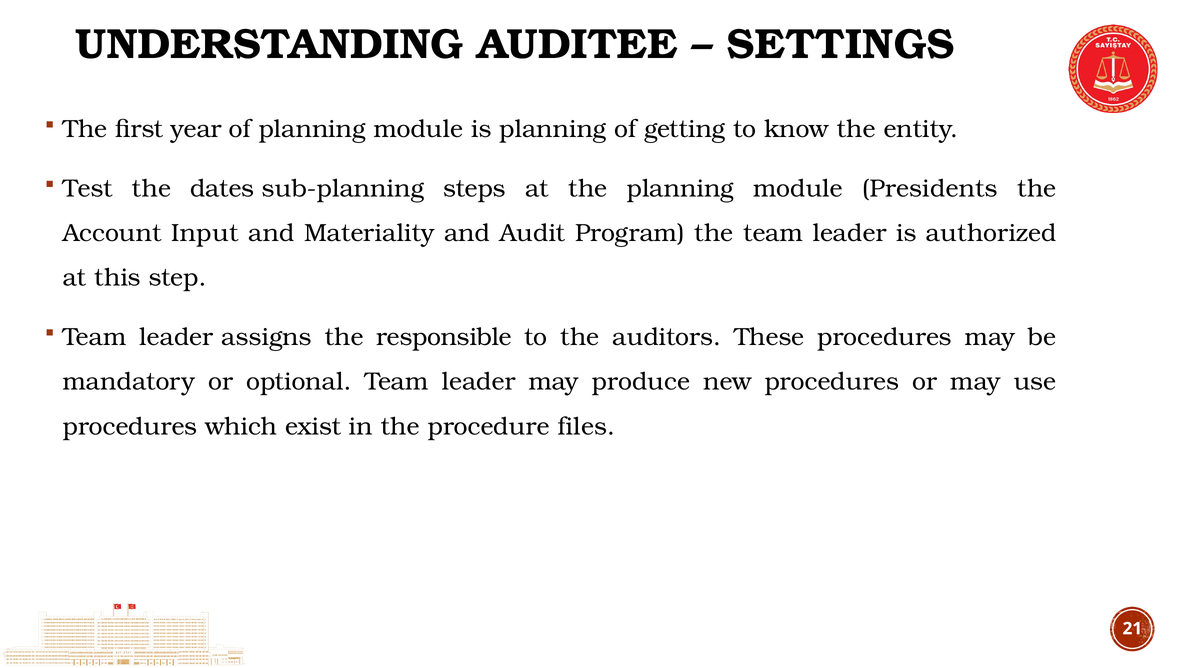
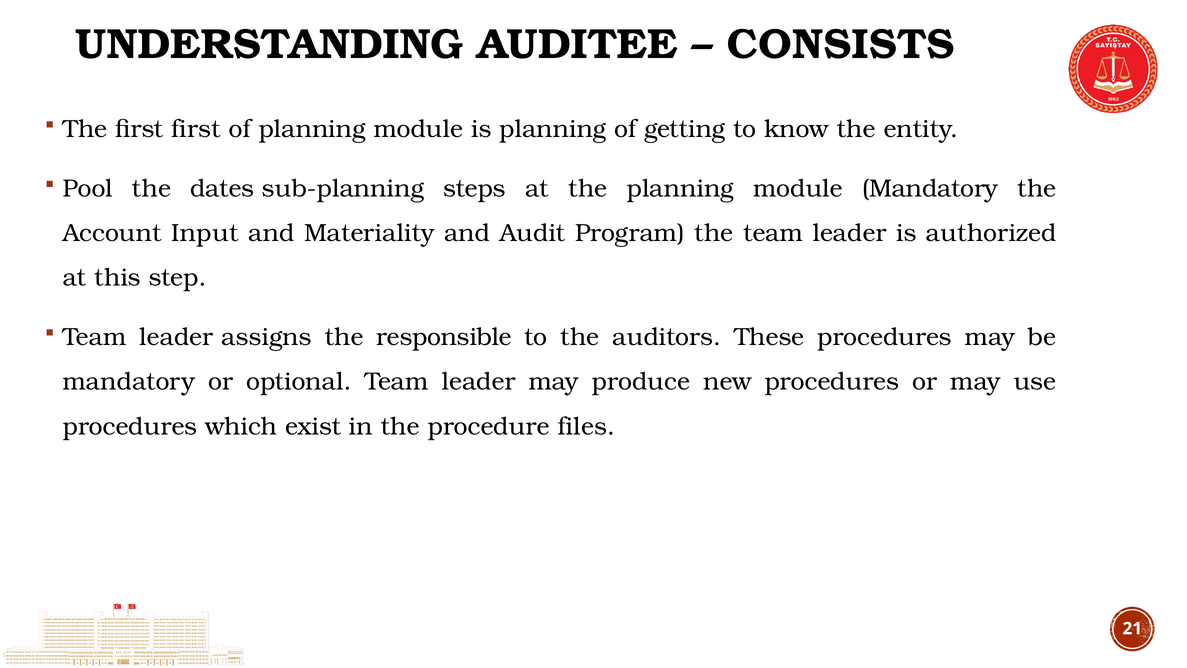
SETTINGS: SETTINGS -> CONSISTS
first year: year -> first
Test: Test -> Pool
module Presidents: Presidents -> Mandatory
